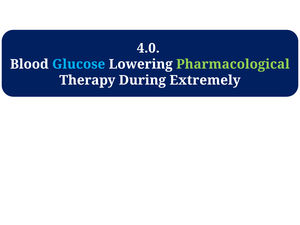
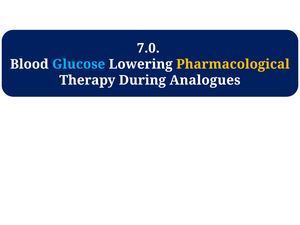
4.0: 4.0 -> 7.0
Pharmacological colour: light green -> yellow
Extremely: Extremely -> Analogues
